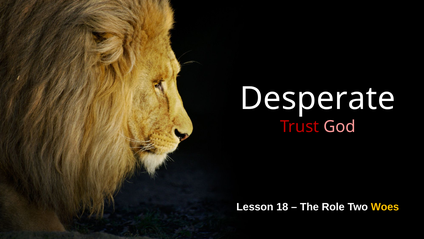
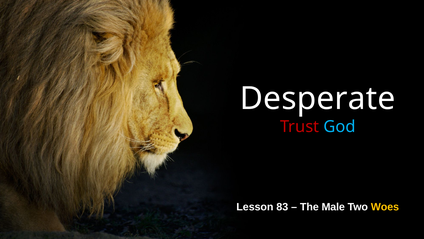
God colour: pink -> light blue
18: 18 -> 83
Role: Role -> Male
